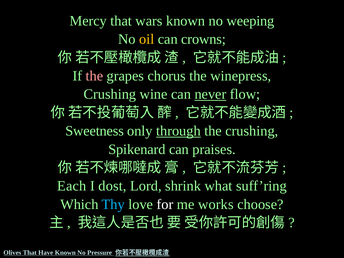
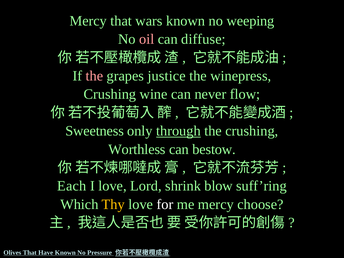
oil colour: yellow -> pink
crowns: crowns -> diffuse
chorus: chorus -> justice
never underline: present -> none
Spikenard: Spikenard -> Worthless
praises: praises -> bestow
I dost: dost -> love
what: what -> blow
Thy colour: light blue -> yellow
me works: works -> mercy
